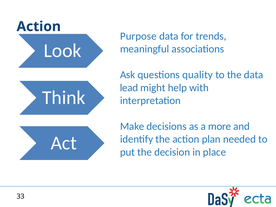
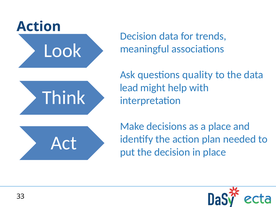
Purpose at (138, 36): Purpose -> Decision
a more: more -> place
